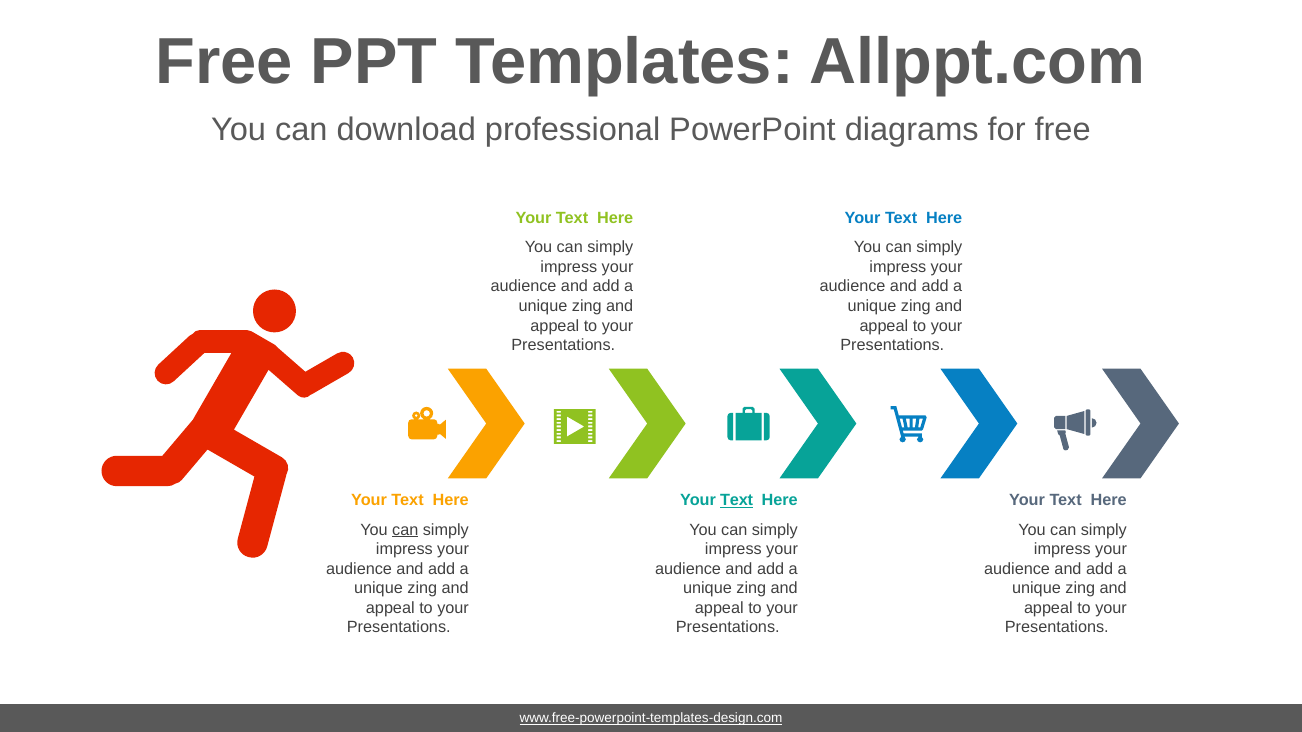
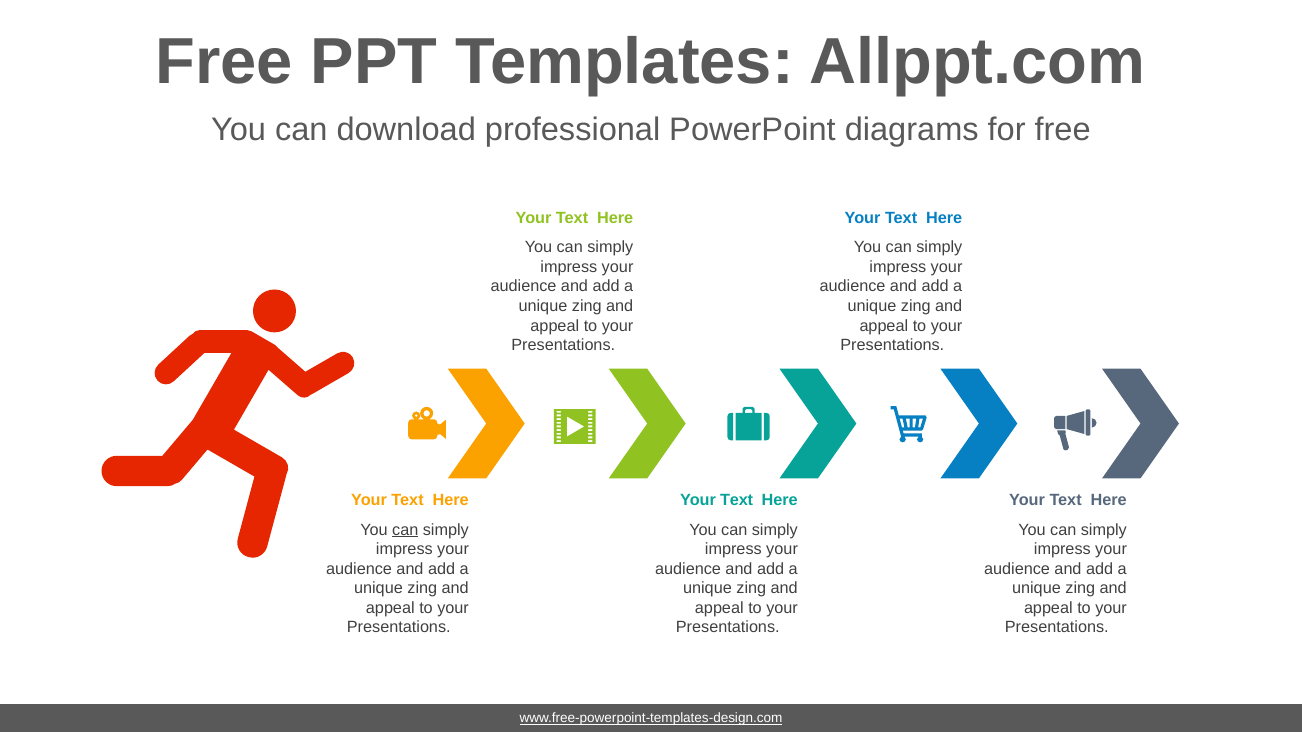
Text at (737, 501) underline: present -> none
